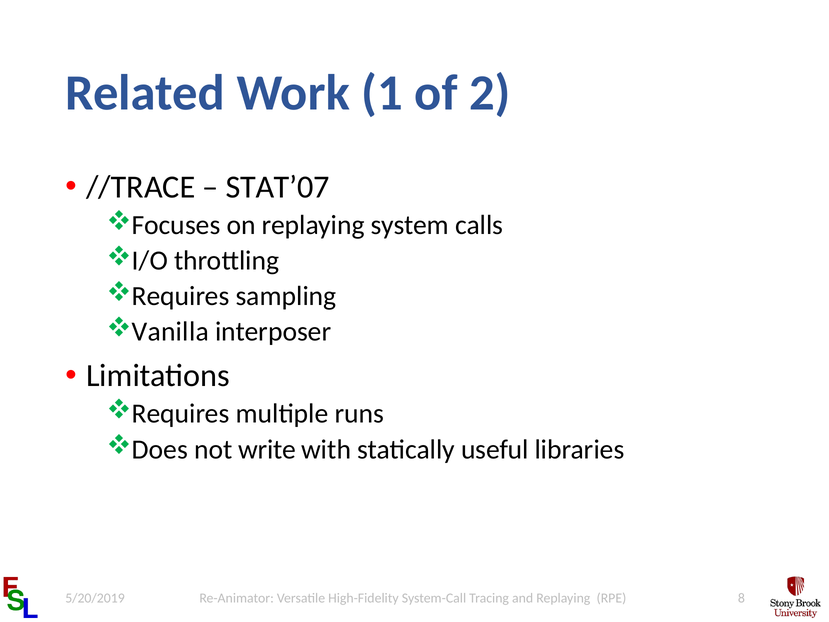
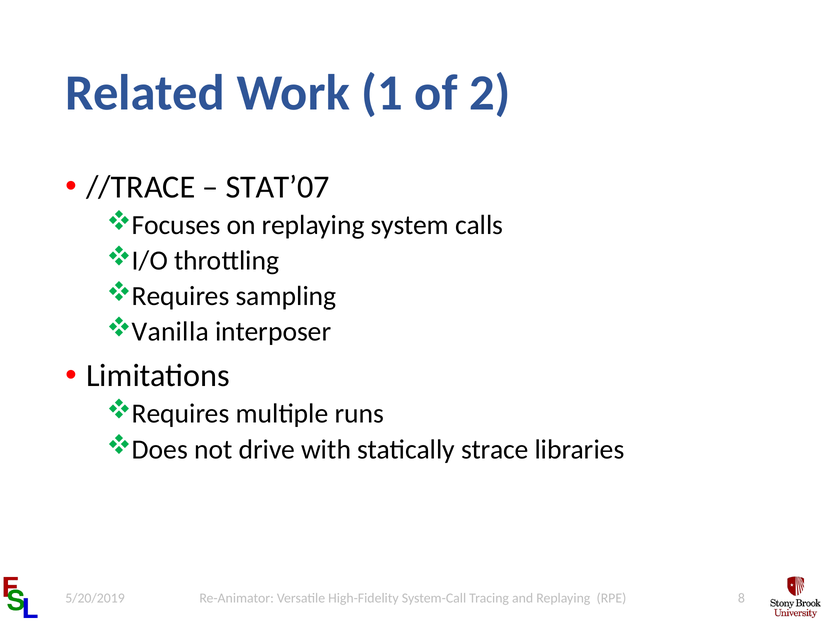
write: write -> drive
useful: useful -> strace
